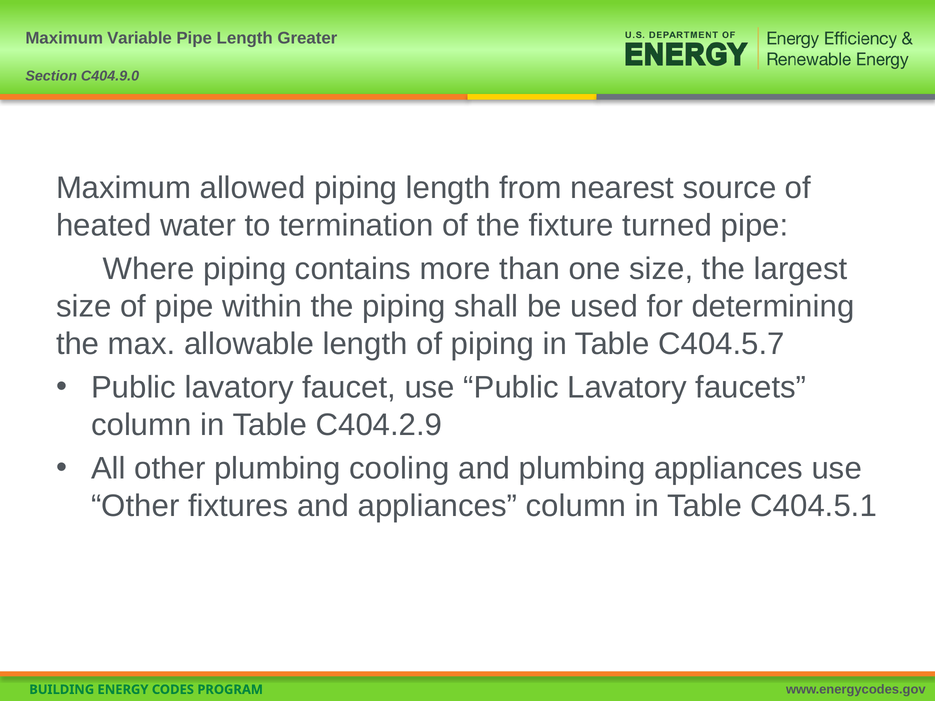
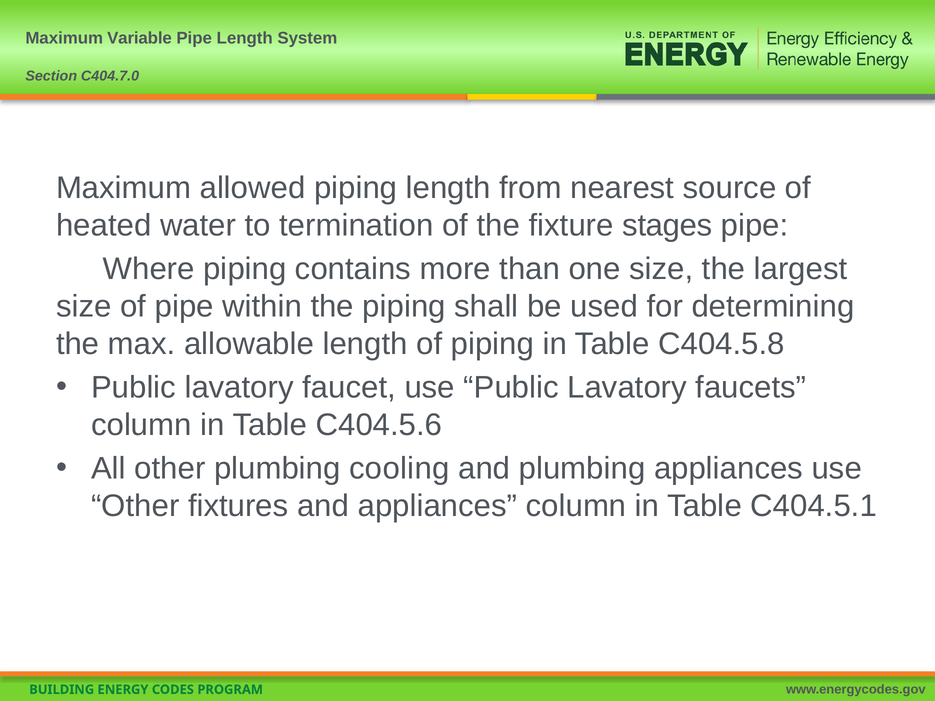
Greater: Greater -> System
C404.9.0: C404.9.0 -> C404.7.0
turned: turned -> stages
C404.5.7: C404.5.7 -> C404.5.8
C404.2.9: C404.2.9 -> C404.5.6
